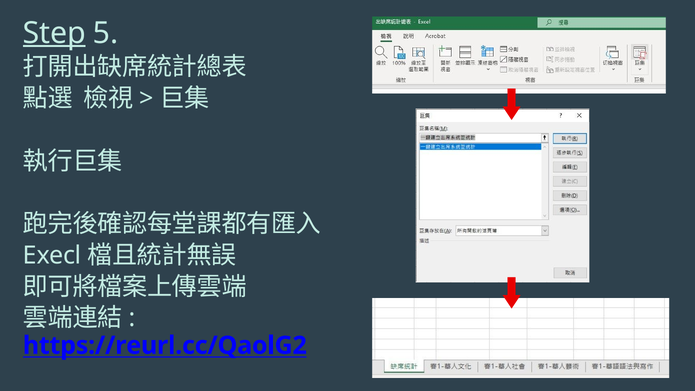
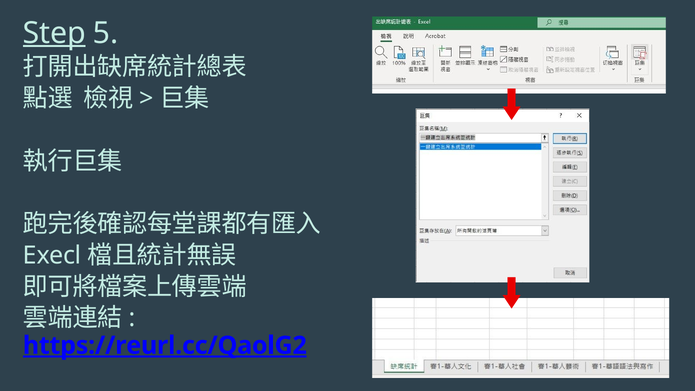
https://reurl.cc/QaolG2 underline: none -> present
